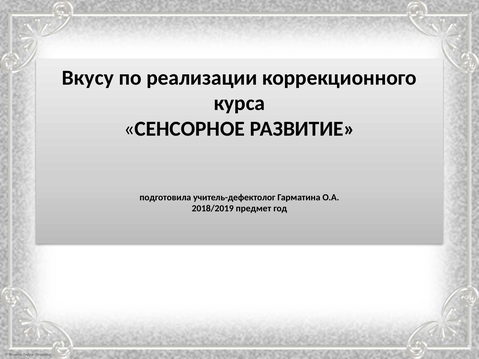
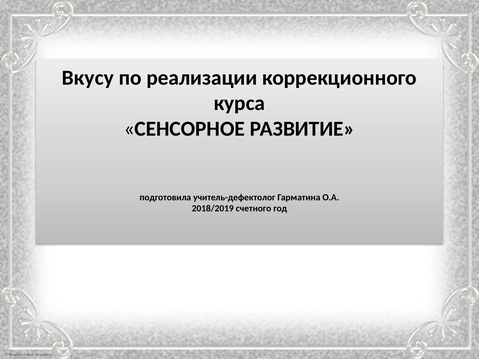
предмет: предмет -> счетного
